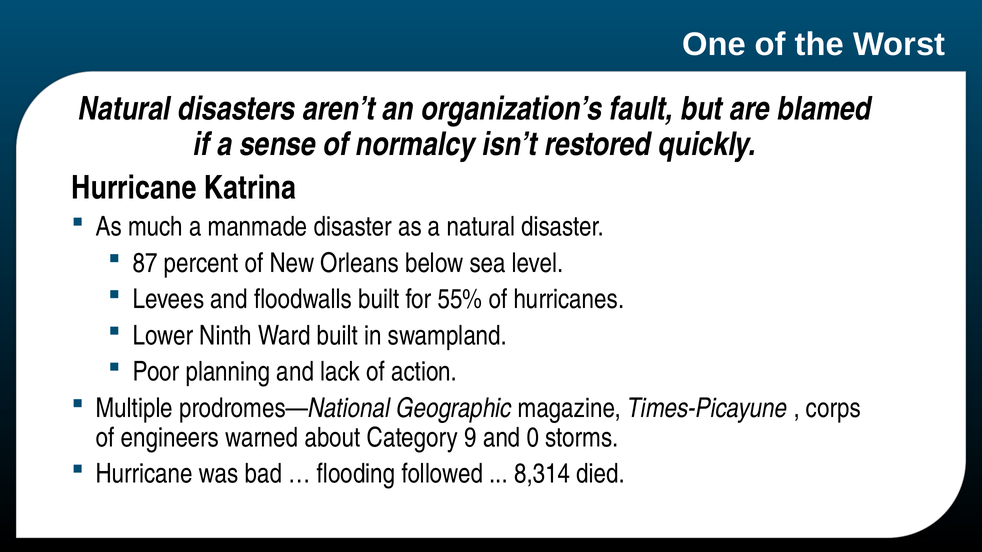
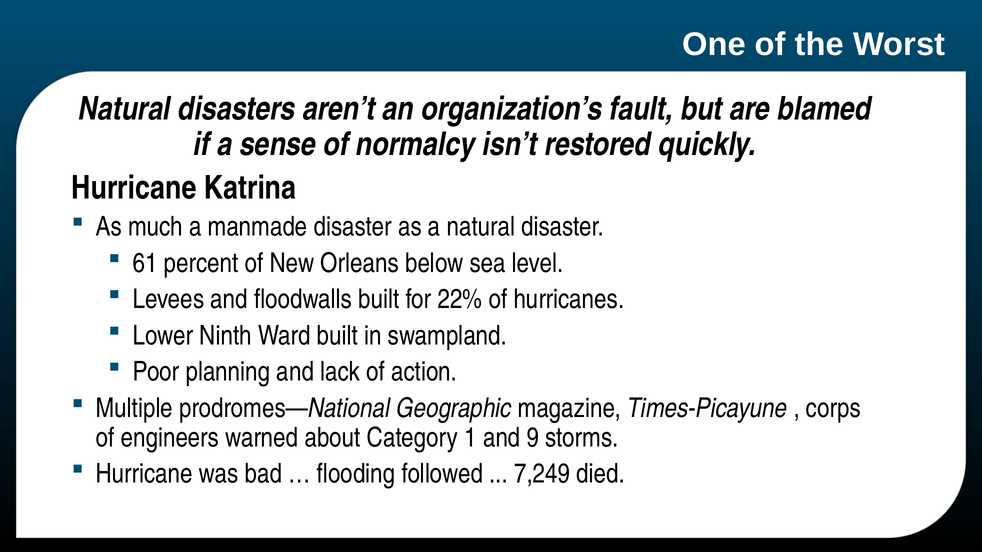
87: 87 -> 61
55%: 55% -> 22%
9: 9 -> 1
0: 0 -> 9
8,314: 8,314 -> 7,249
